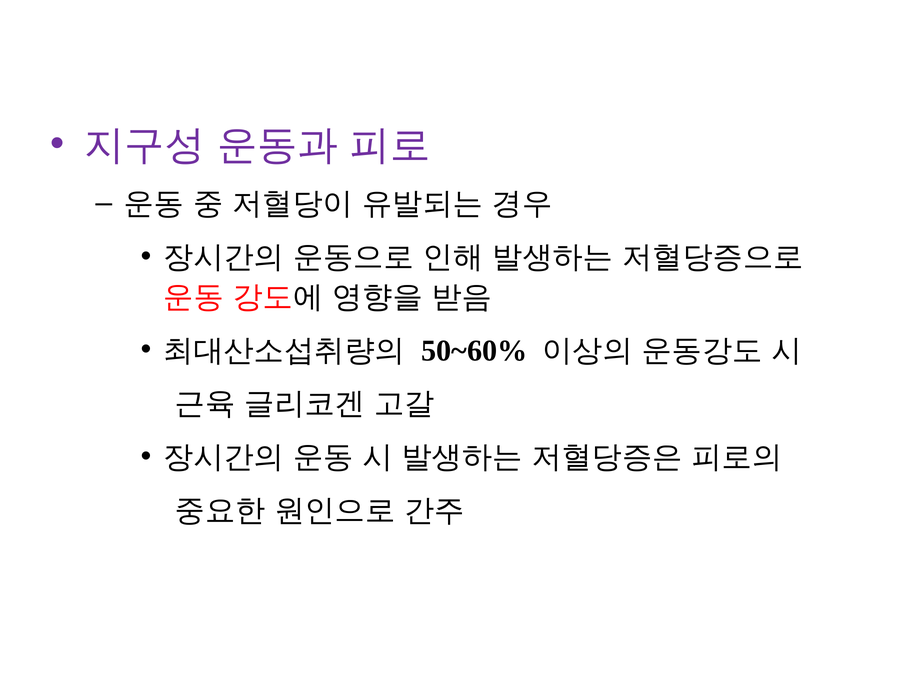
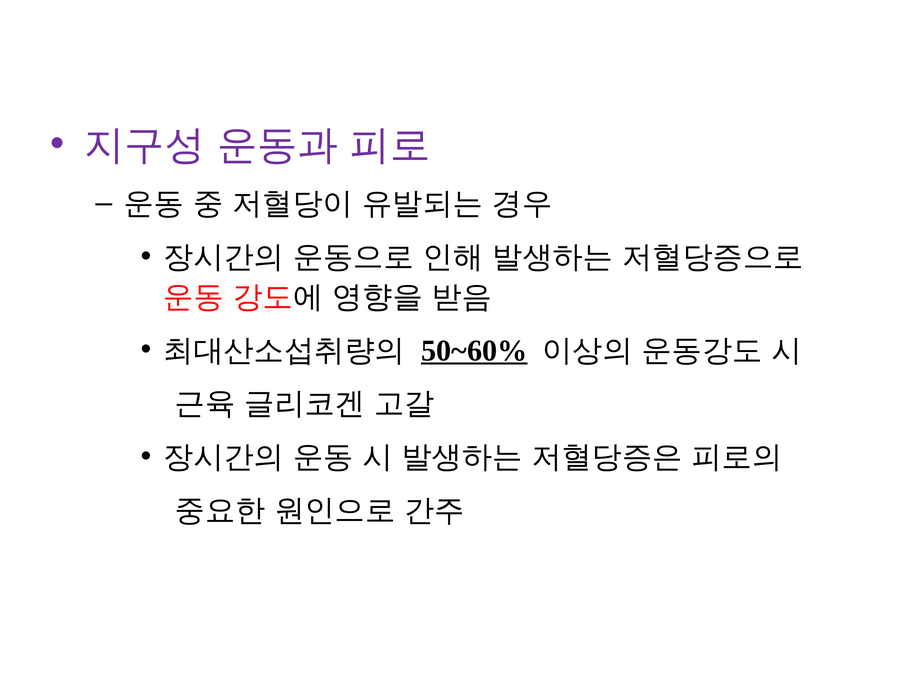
50~60% underline: none -> present
